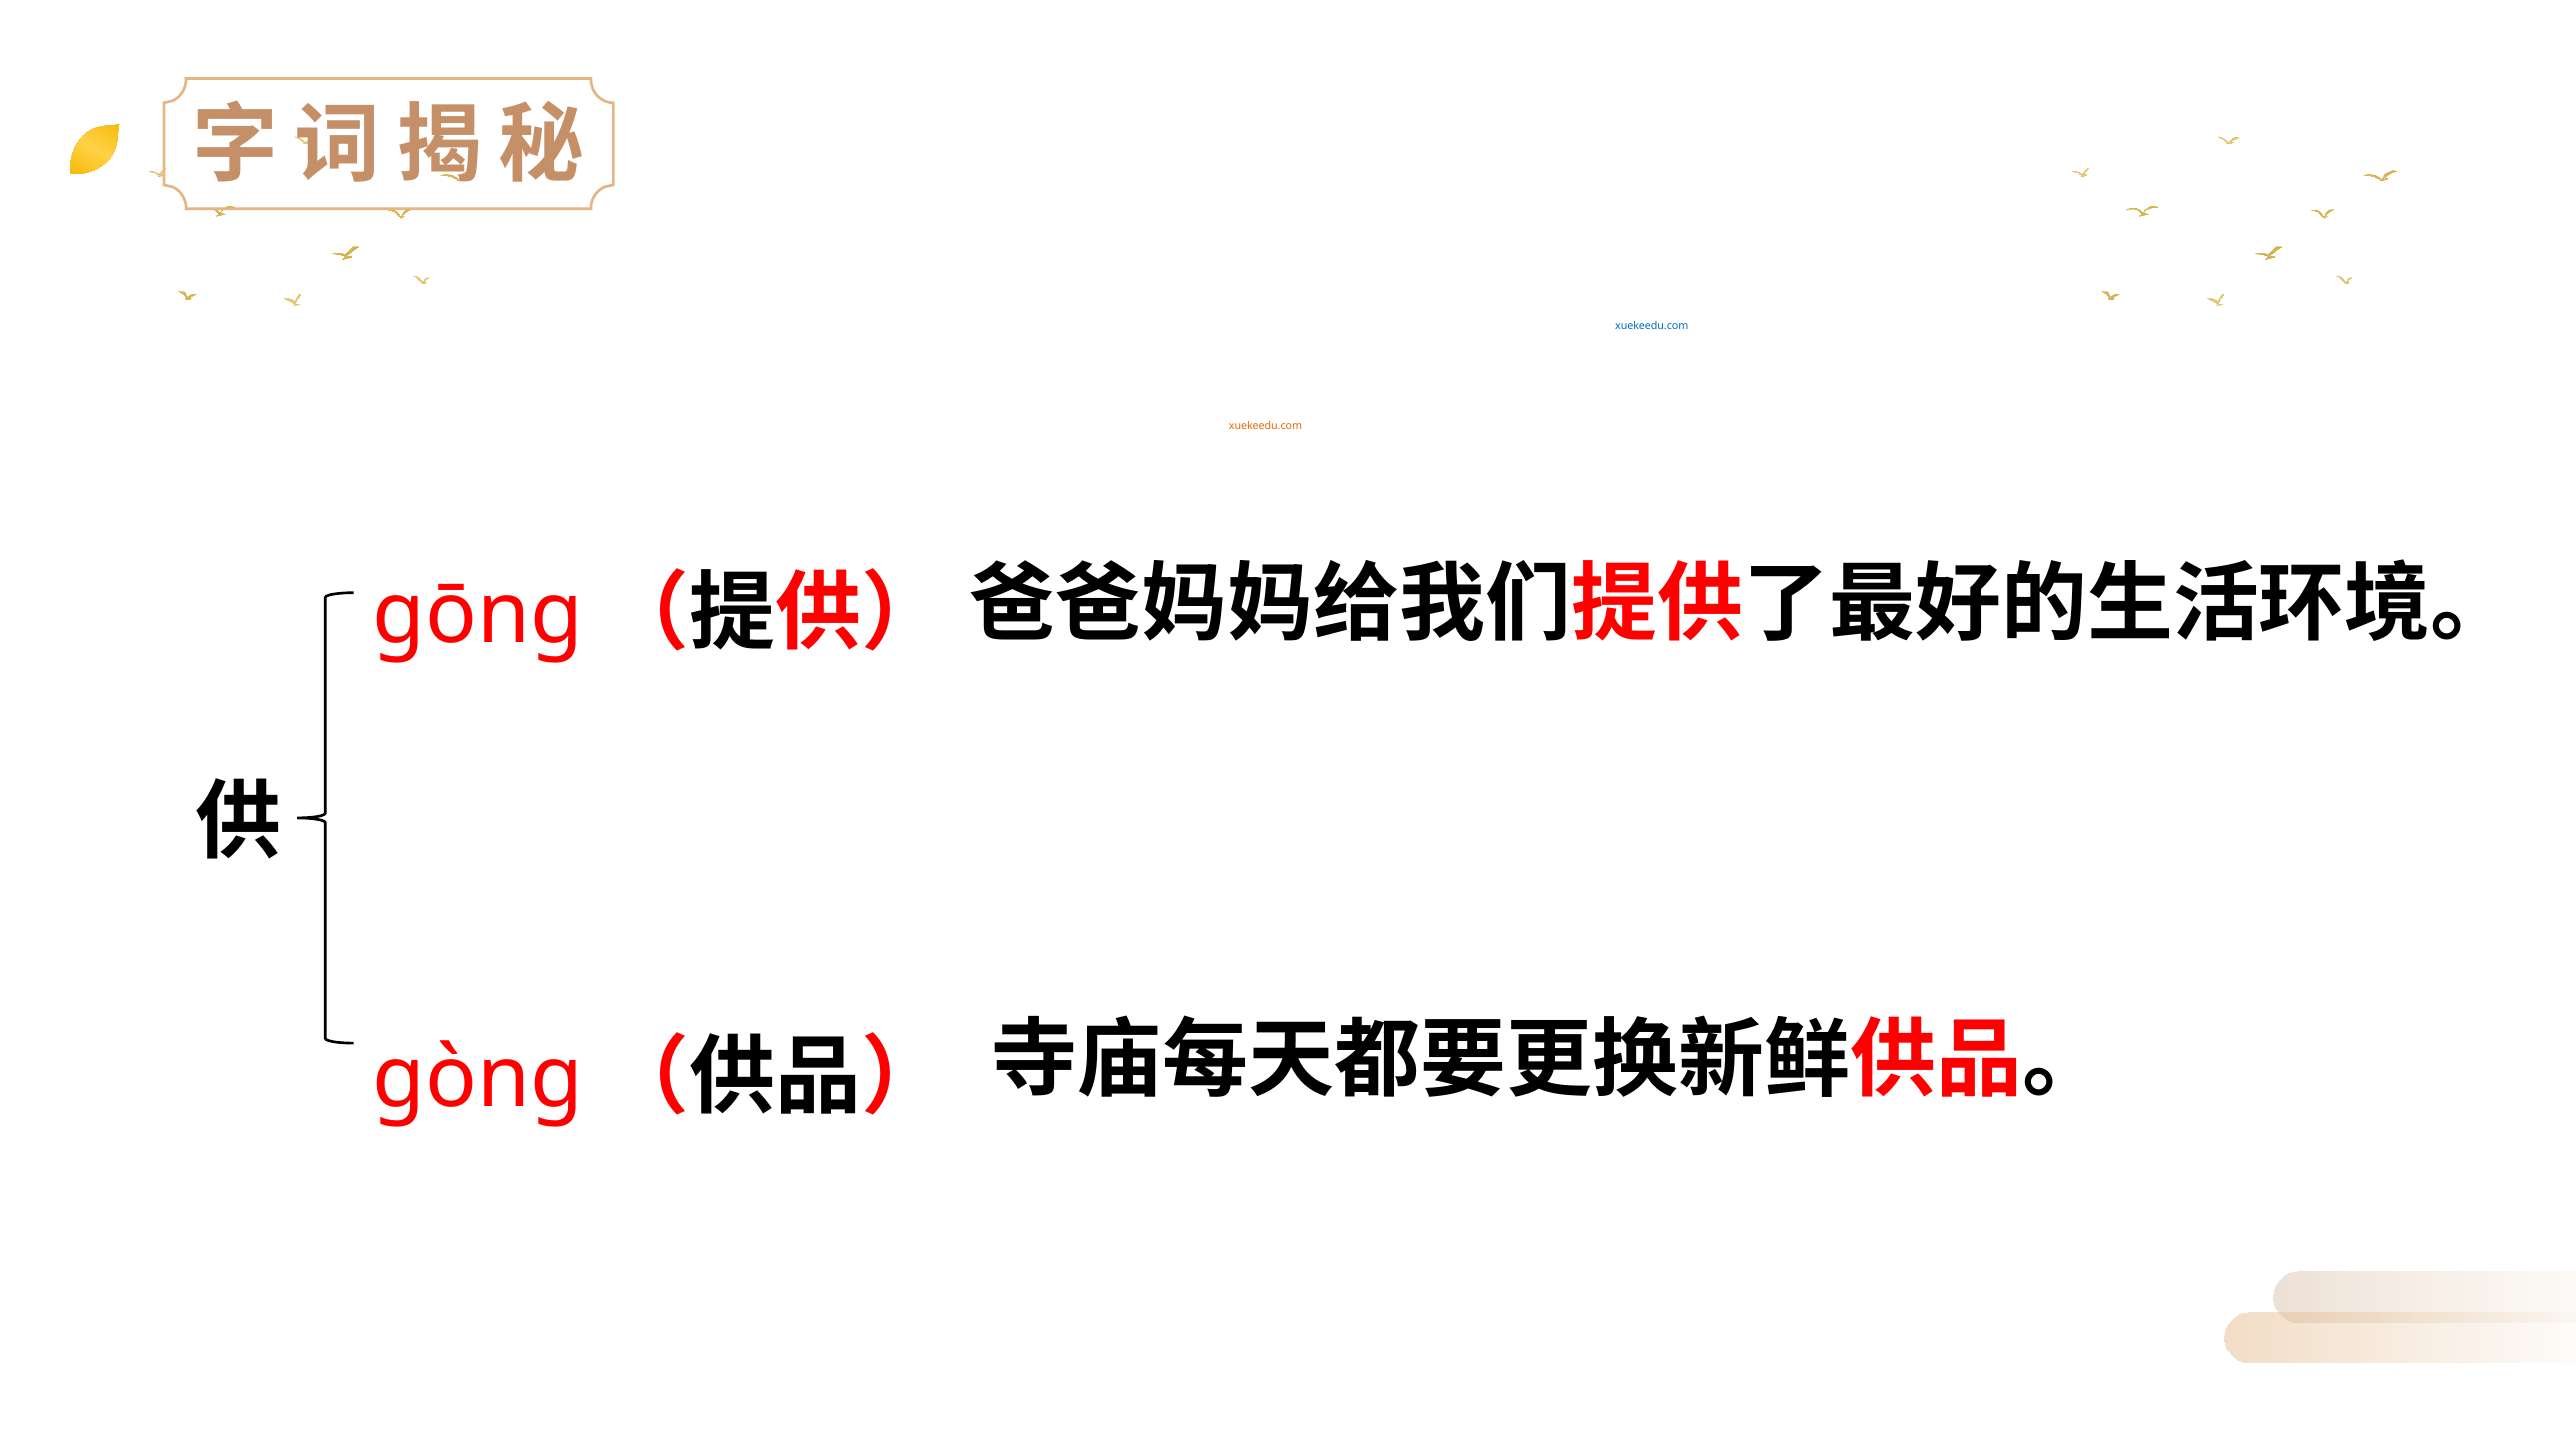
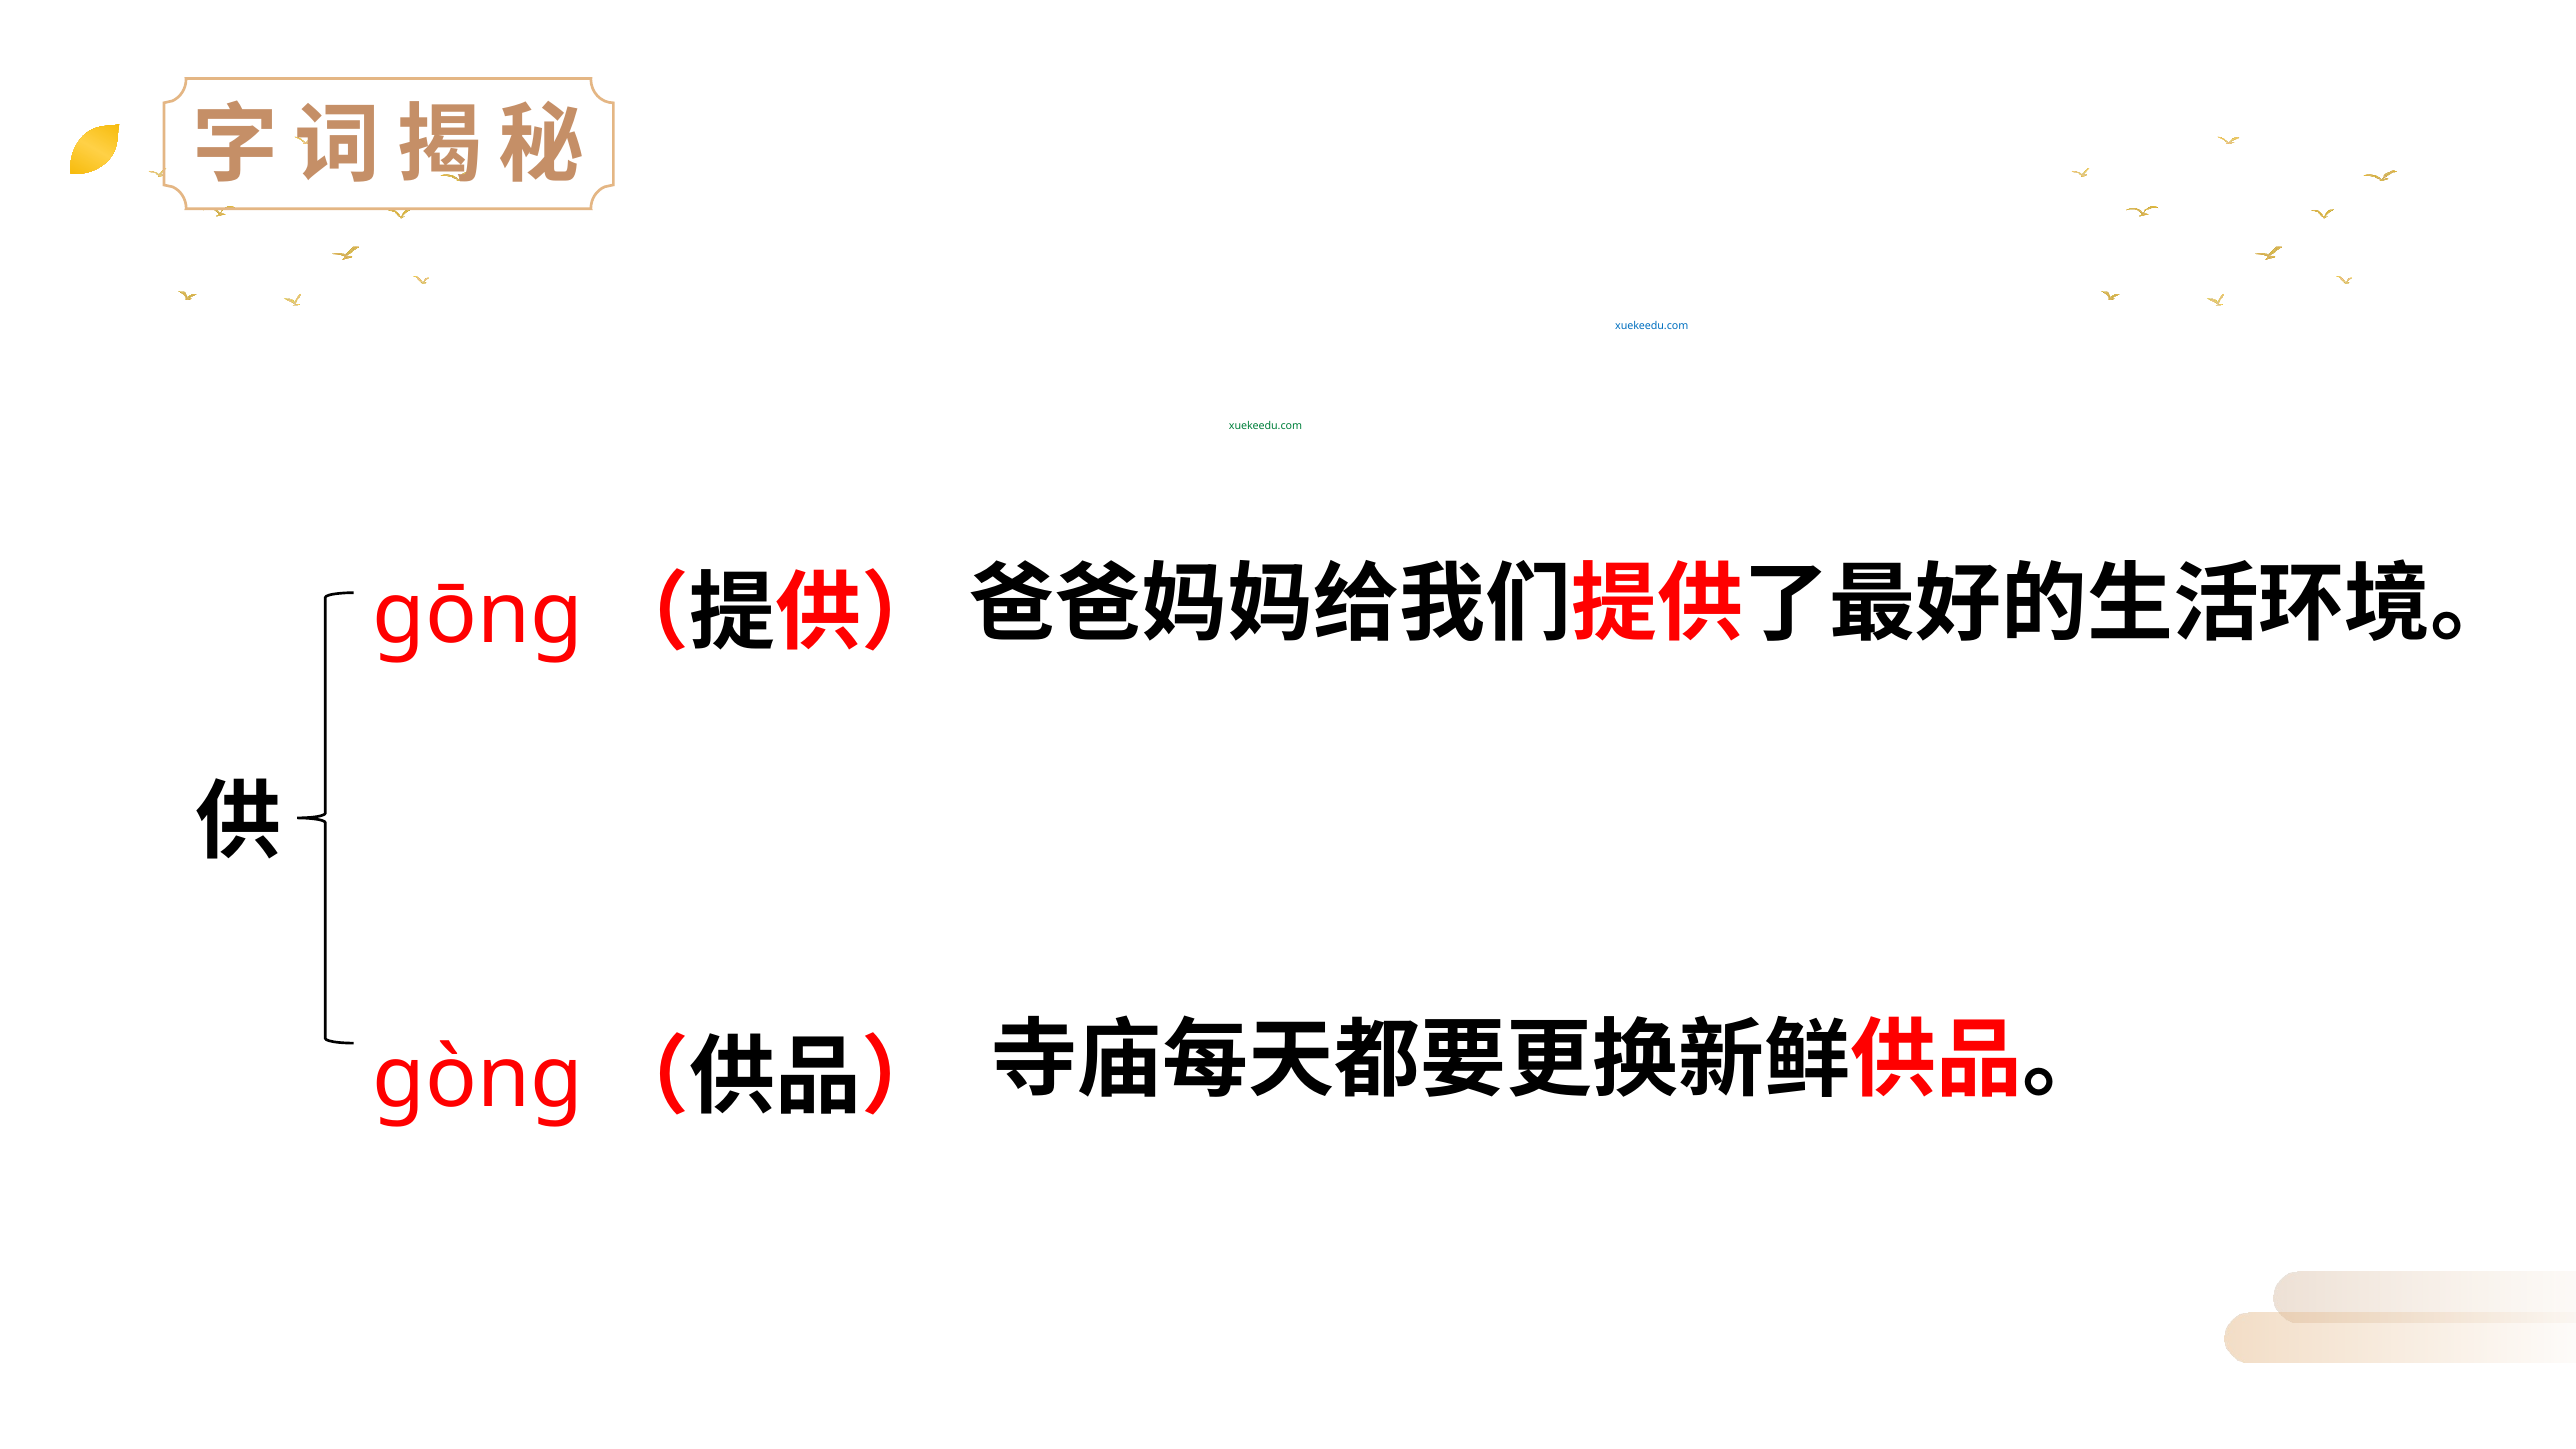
xuekeedu.com at (1266, 426) colour: orange -> green
